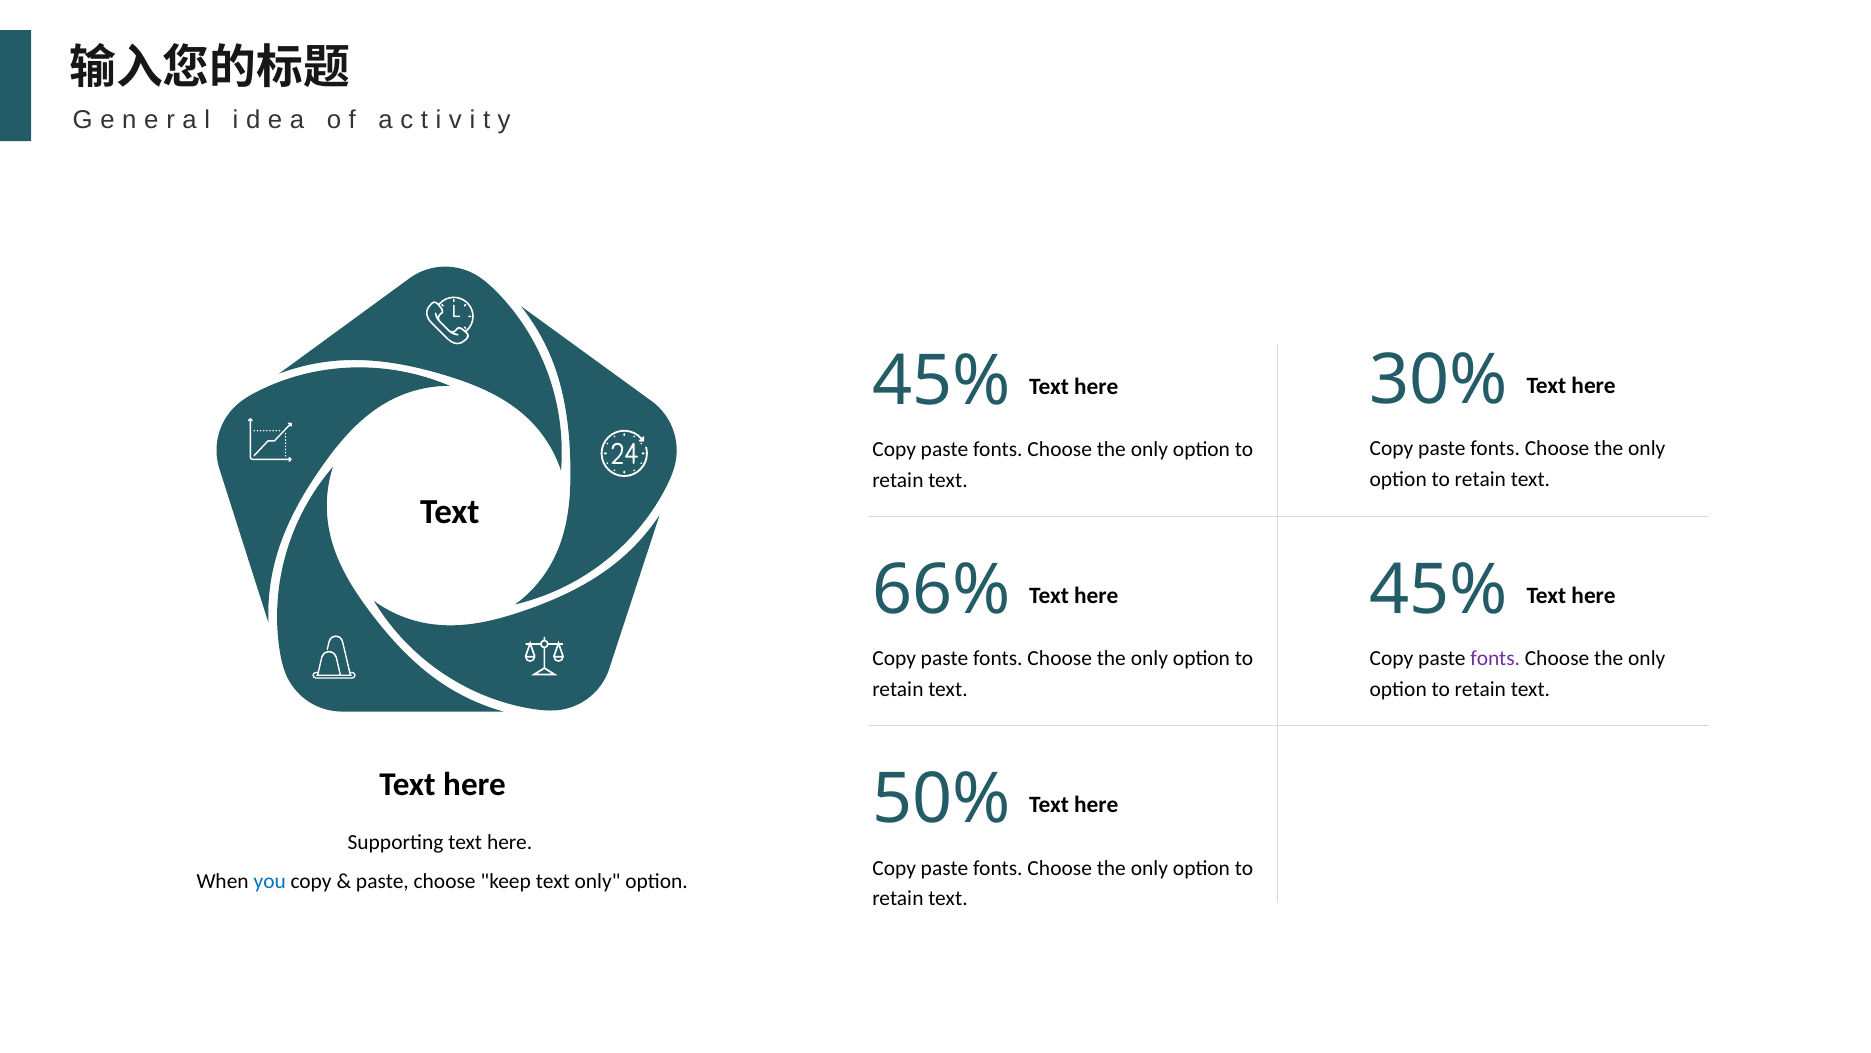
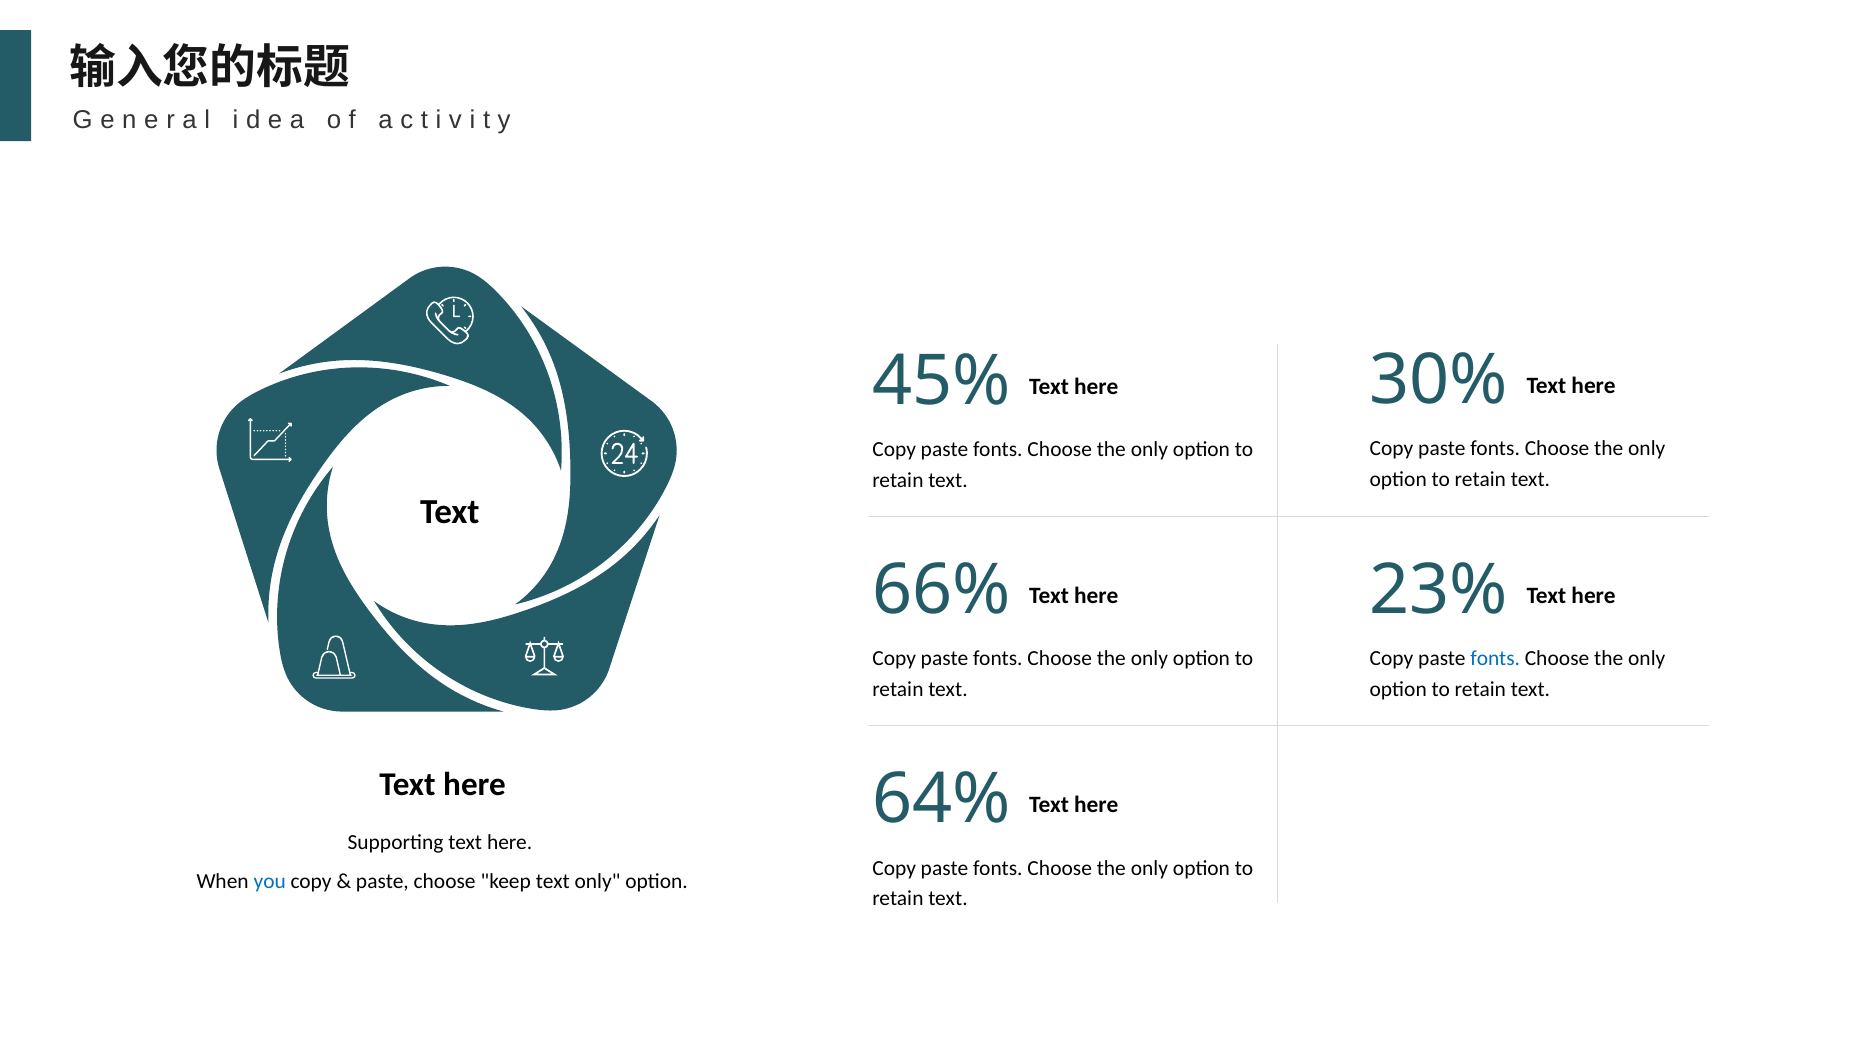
45% at (1439, 590): 45% -> 23%
fonts at (1495, 658) colour: purple -> blue
50%: 50% -> 64%
